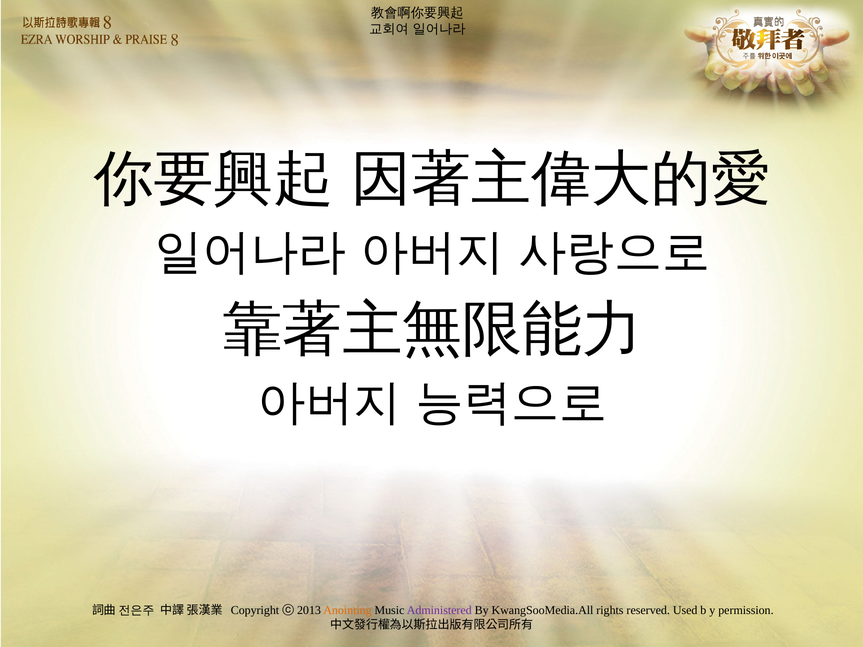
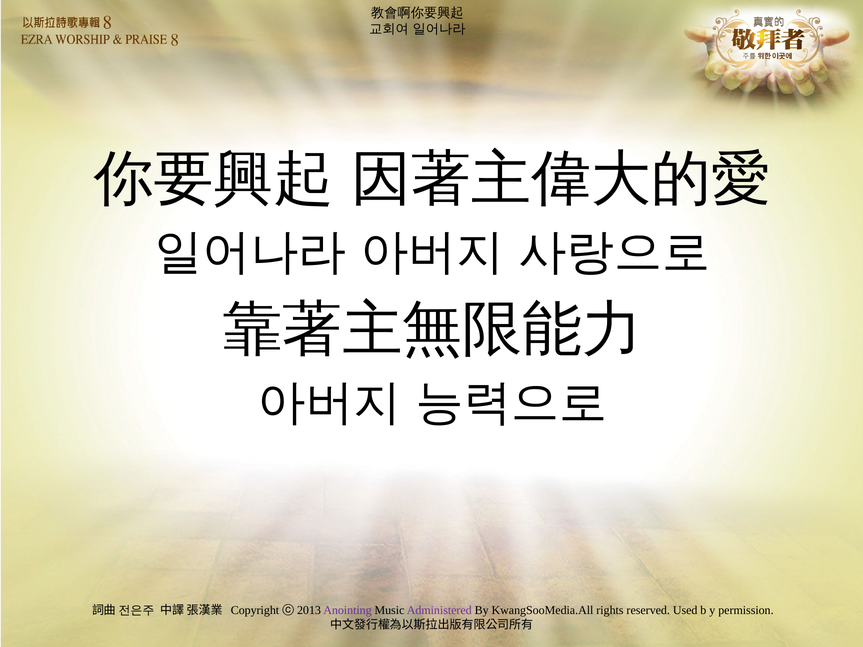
Anointing colour: orange -> purple
